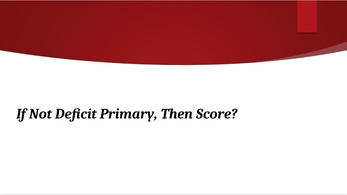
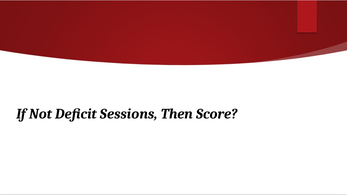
Primary: Primary -> Sessions
